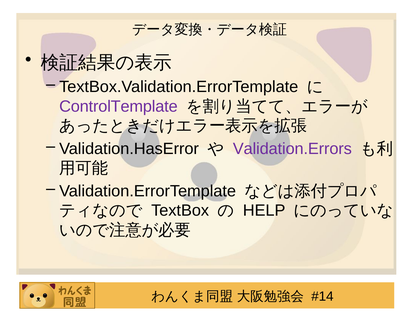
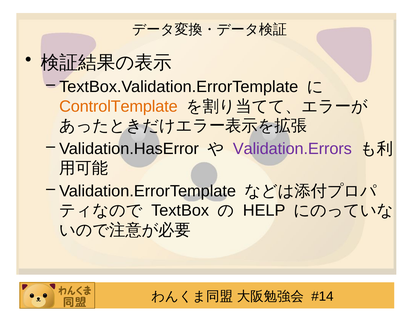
ControlTemplate colour: purple -> orange
